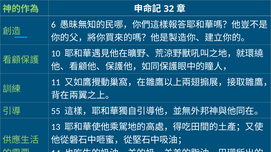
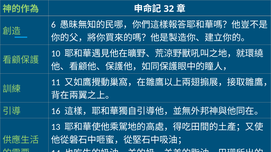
55: 55 -> 16
